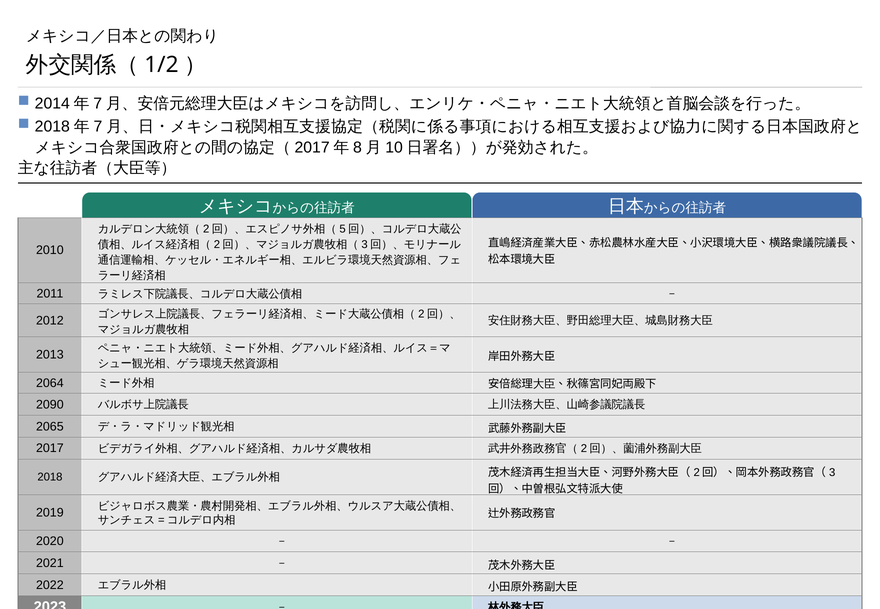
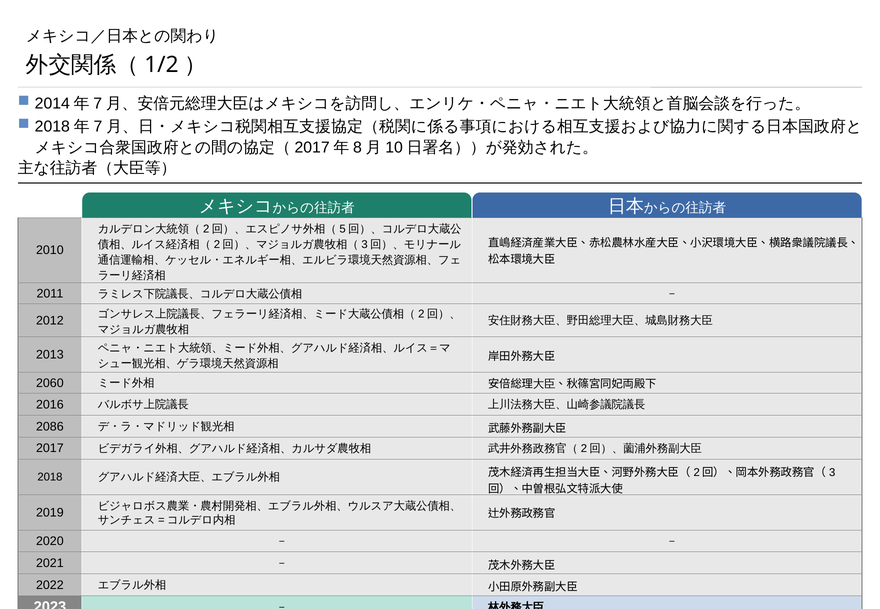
2064: 2064 -> 2060
2090: 2090 -> 2016
2065: 2065 -> 2086
